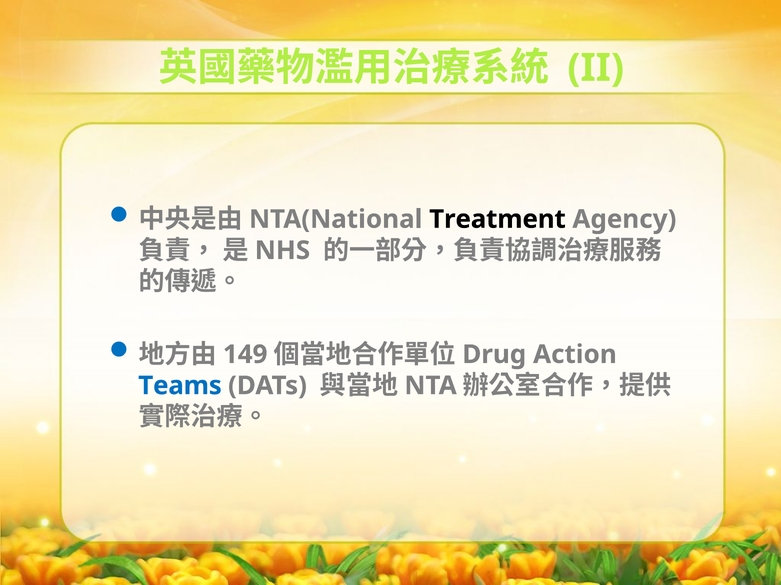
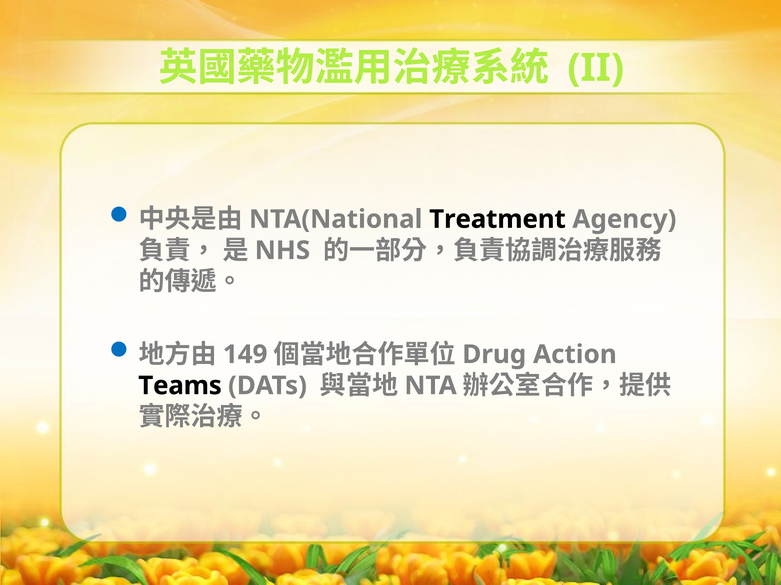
Teams colour: blue -> black
